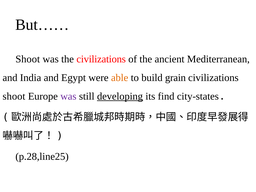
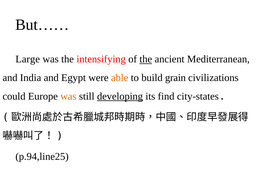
Shoot at (28, 59): Shoot -> Large
the civilizations: civilizations -> intensifying
the at (146, 59) underline: none -> present
shoot at (14, 96): shoot -> could
was at (68, 96) colour: purple -> orange
p.28,line25: p.28,line25 -> p.94,line25
